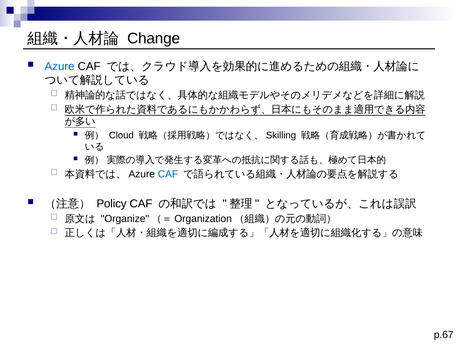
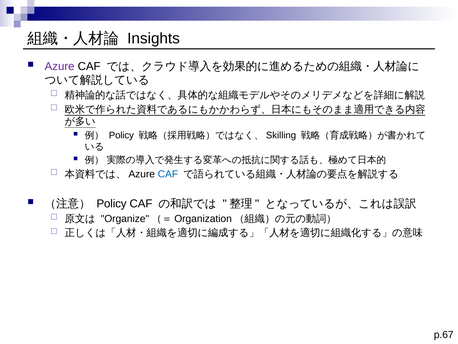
Change: Change -> Insights
Azure colour: blue -> purple
Cloud at (121, 135): Cloud -> Policy
